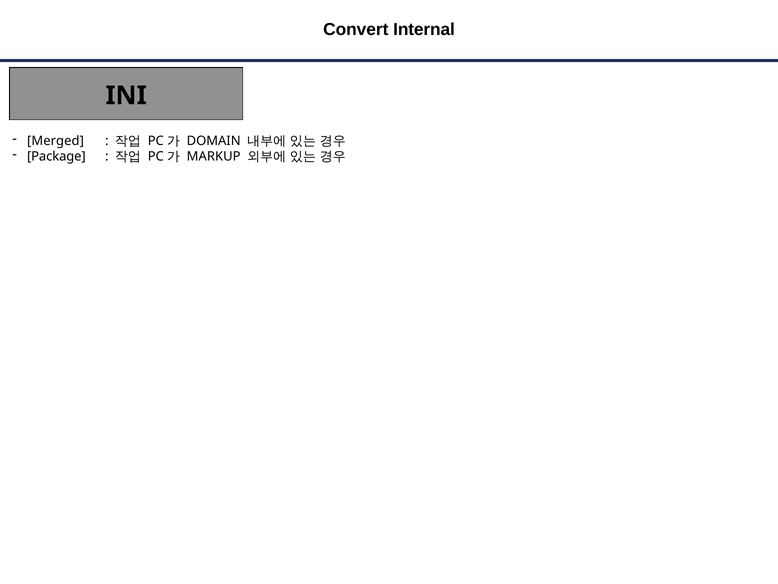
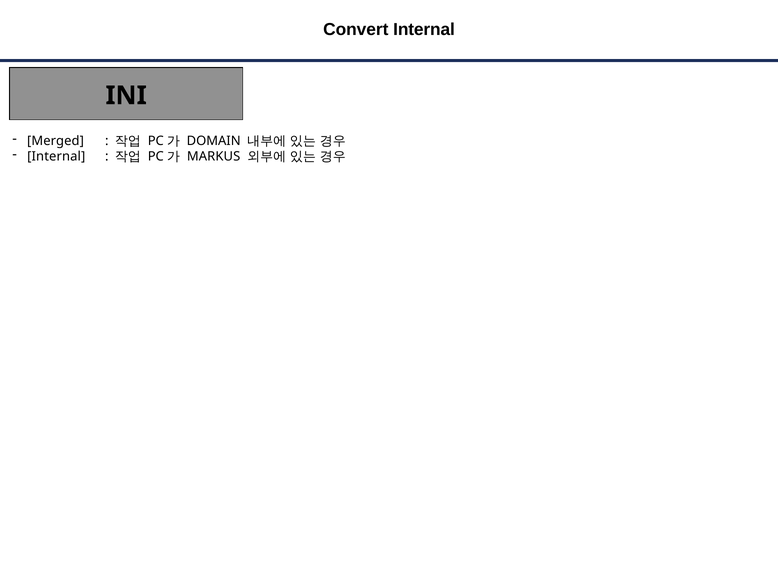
Package at (56, 156): Package -> Internal
MARKUP: MARKUP -> MARKUS
